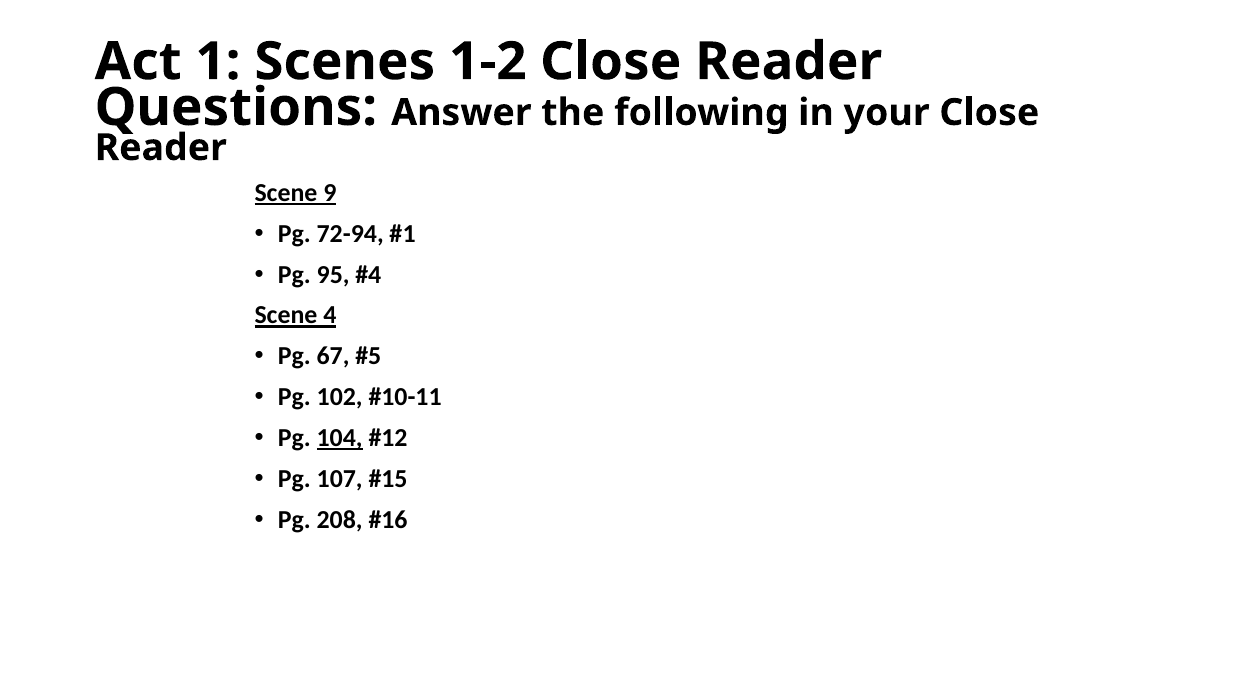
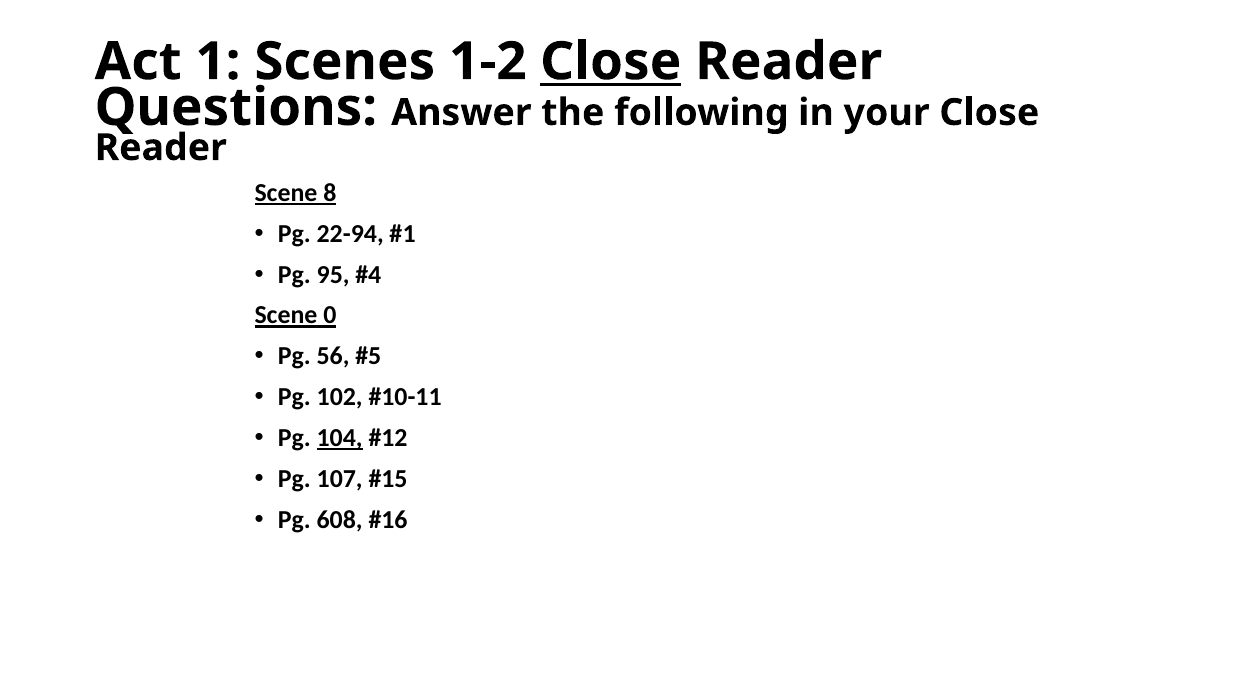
Close at (611, 62) underline: none -> present
9: 9 -> 8
72-94: 72-94 -> 22-94
4: 4 -> 0
67: 67 -> 56
208: 208 -> 608
